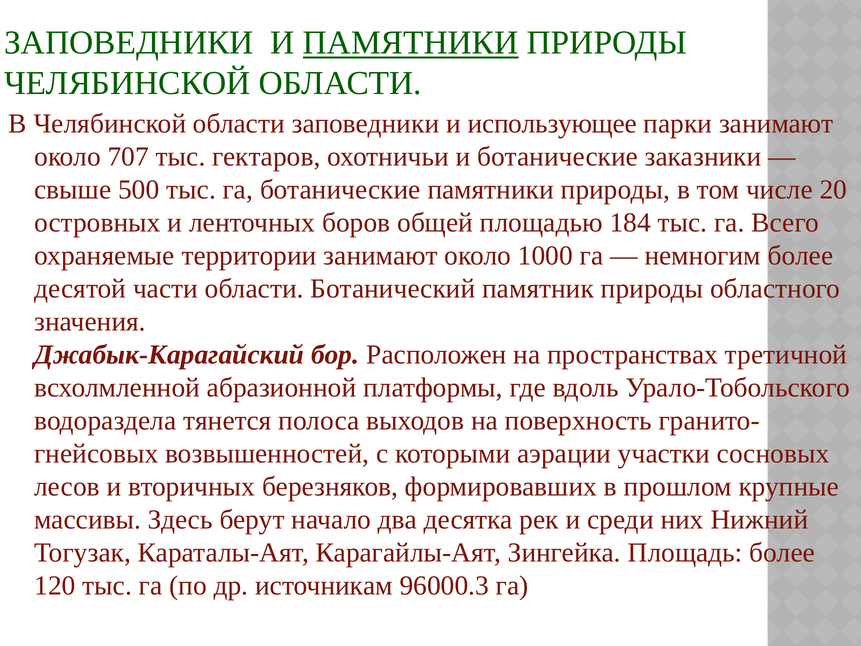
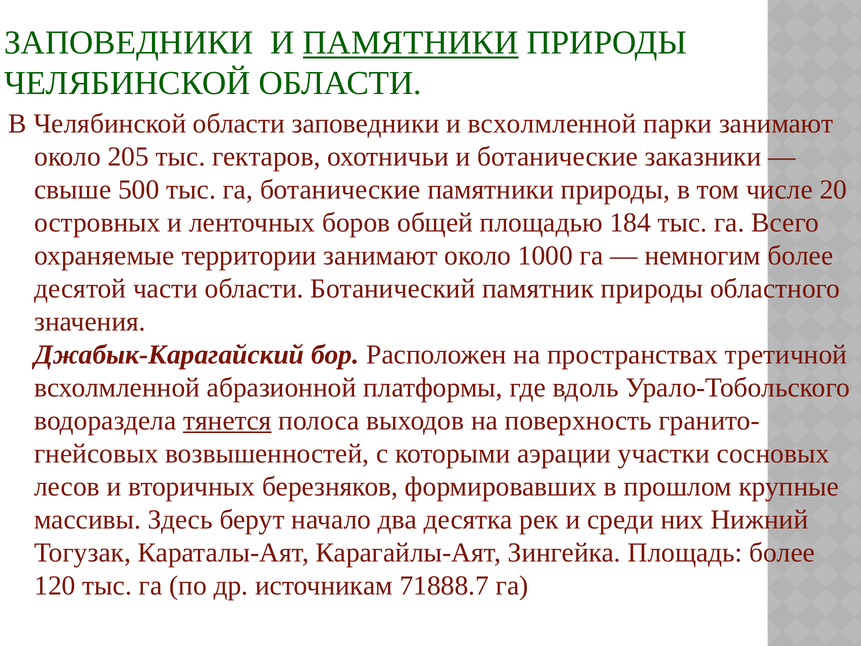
и использующее: использующее -> всхолмленной
707: 707 -> 205
тянется underline: none -> present
96000.3: 96000.3 -> 71888.7
